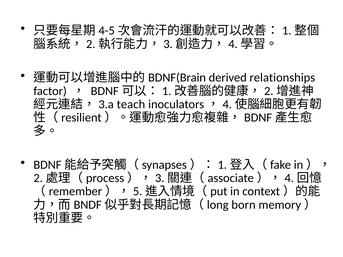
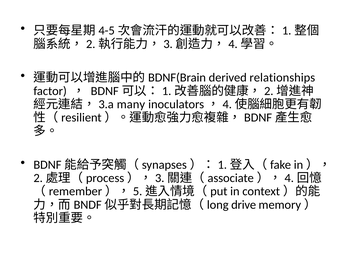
teach: teach -> many
born: born -> drive
